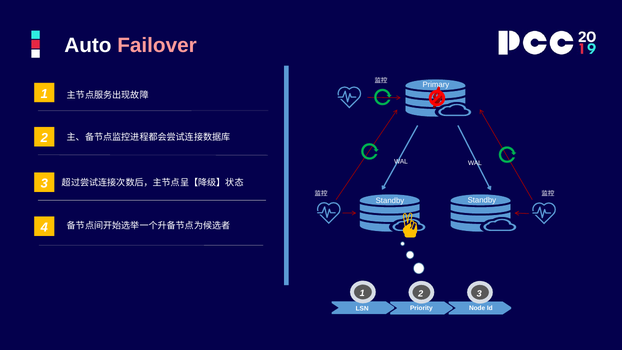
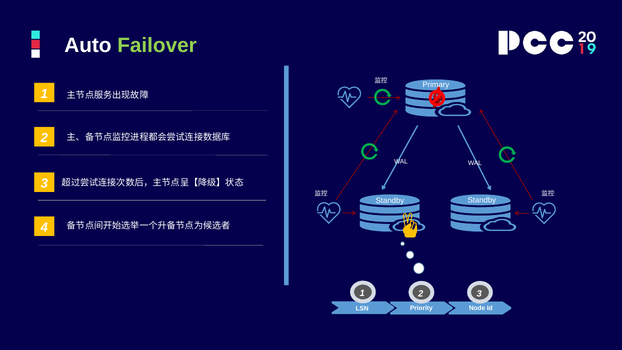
Failover colour: pink -> light green
